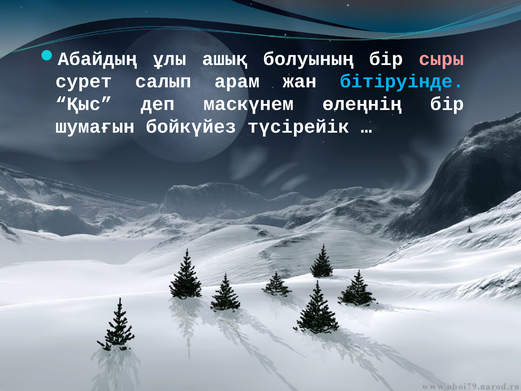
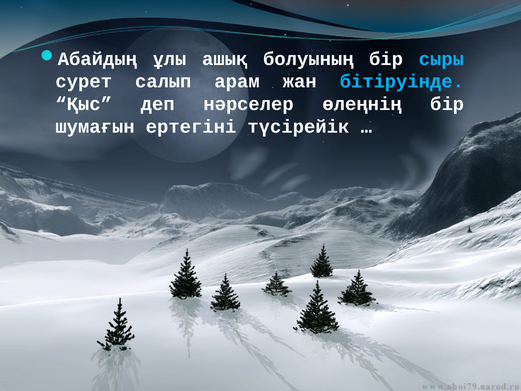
сыры colour: pink -> light blue
маскүнем: маскүнем -> нәрселер
бойкүйез: бойкүйез -> ертегіні
